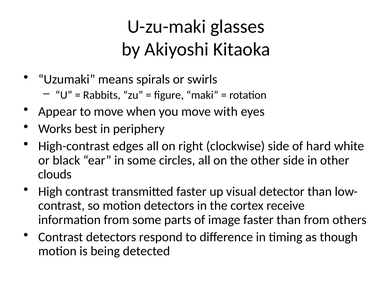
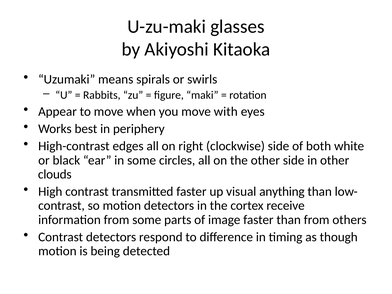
hard: hard -> both
detector: detector -> anything
